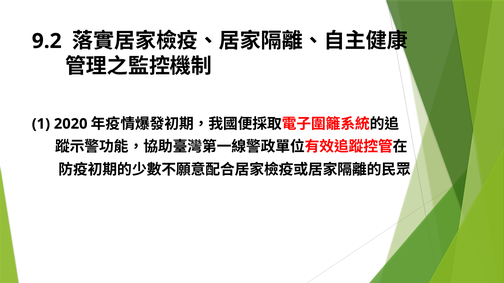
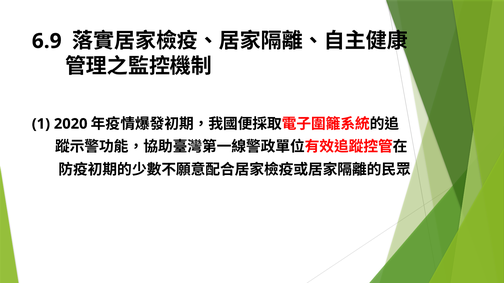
9.2: 9.2 -> 6.9
